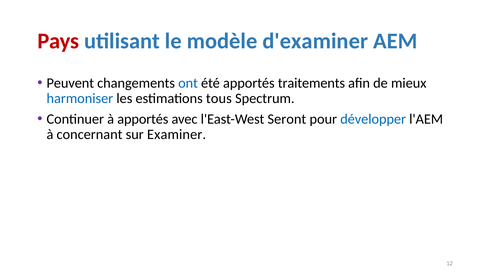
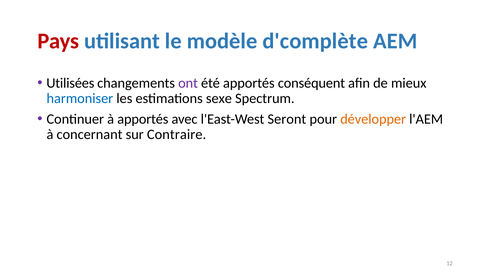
d'examiner: d'examiner -> d'complète
Peuvent: Peuvent -> Utilisées
ont colour: blue -> purple
traitements: traitements -> conséquent
tous: tous -> sexe
développer colour: blue -> orange
Examiner: Examiner -> Contraire
